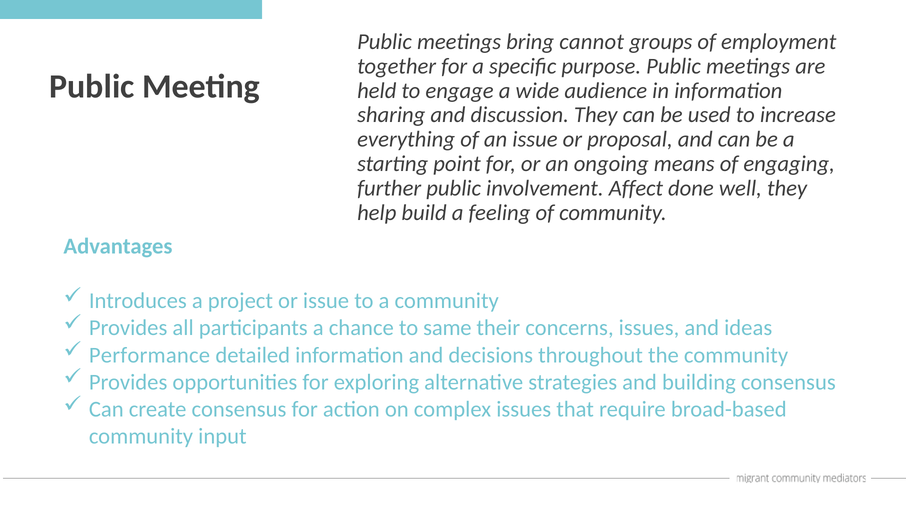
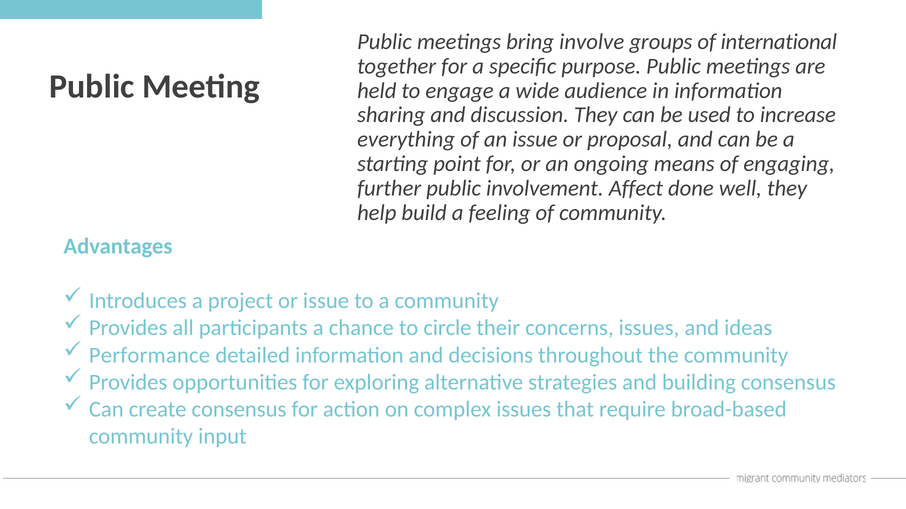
cannot: cannot -> involve
employment: employment -> international
same: same -> circle
